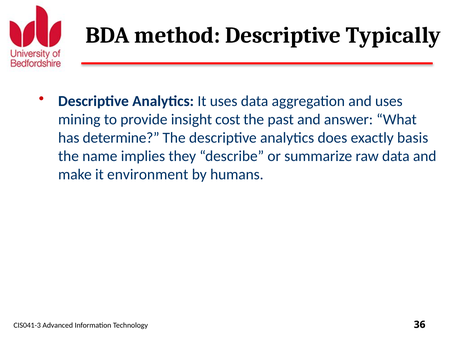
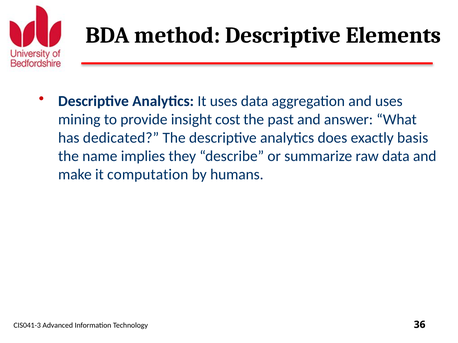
Typically: Typically -> Elements
determine: determine -> dedicated
environment: environment -> computation
